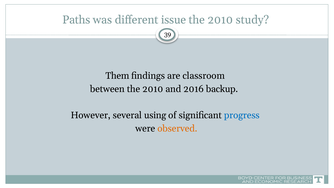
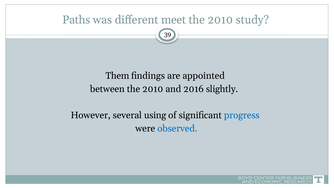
issue: issue -> meet
classroom: classroom -> appointed
backup: backup -> slightly
observed colour: orange -> blue
